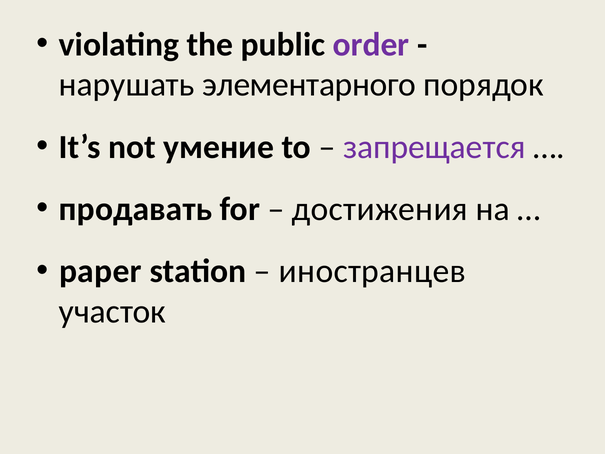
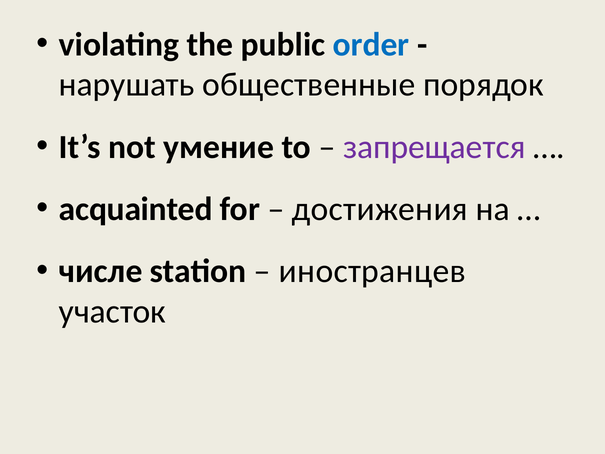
order colour: purple -> blue
элементарного: элементарного -> общественные
продавать: продавать -> acquainted
paper: paper -> числе
